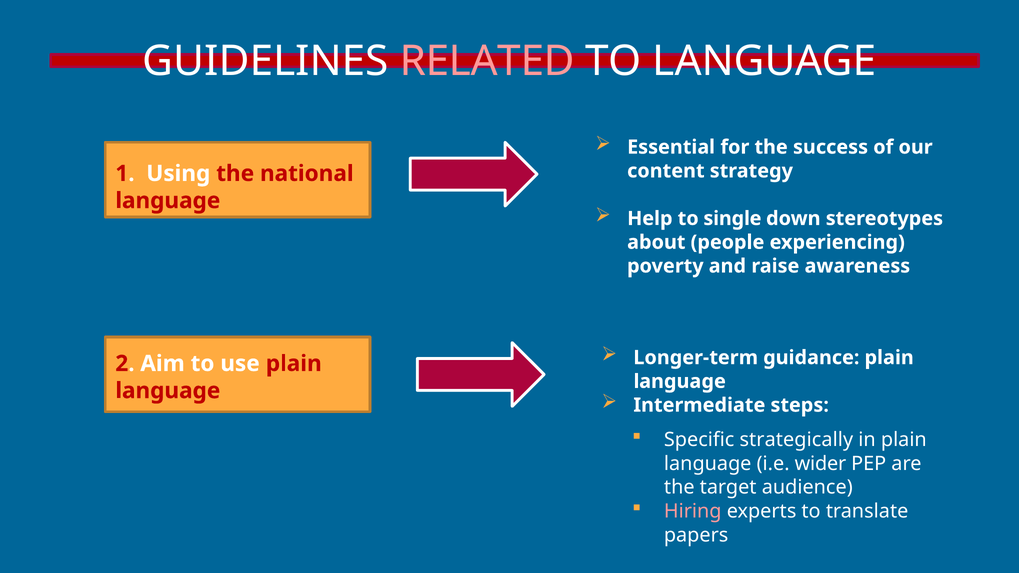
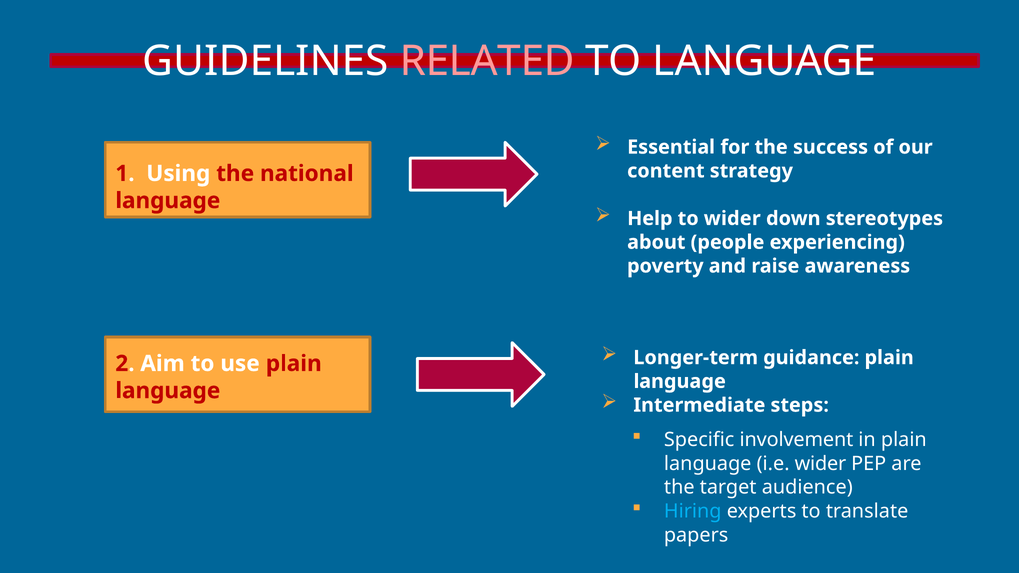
to single: single -> wider
strategically: strategically -> involvement
Hiring colour: pink -> light blue
